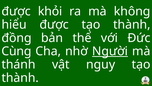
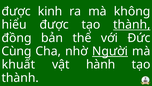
khỏi: khỏi -> kinh
thành at (132, 24) underline: none -> present
thánh: thánh -> khuất
nguy: nguy -> hành
